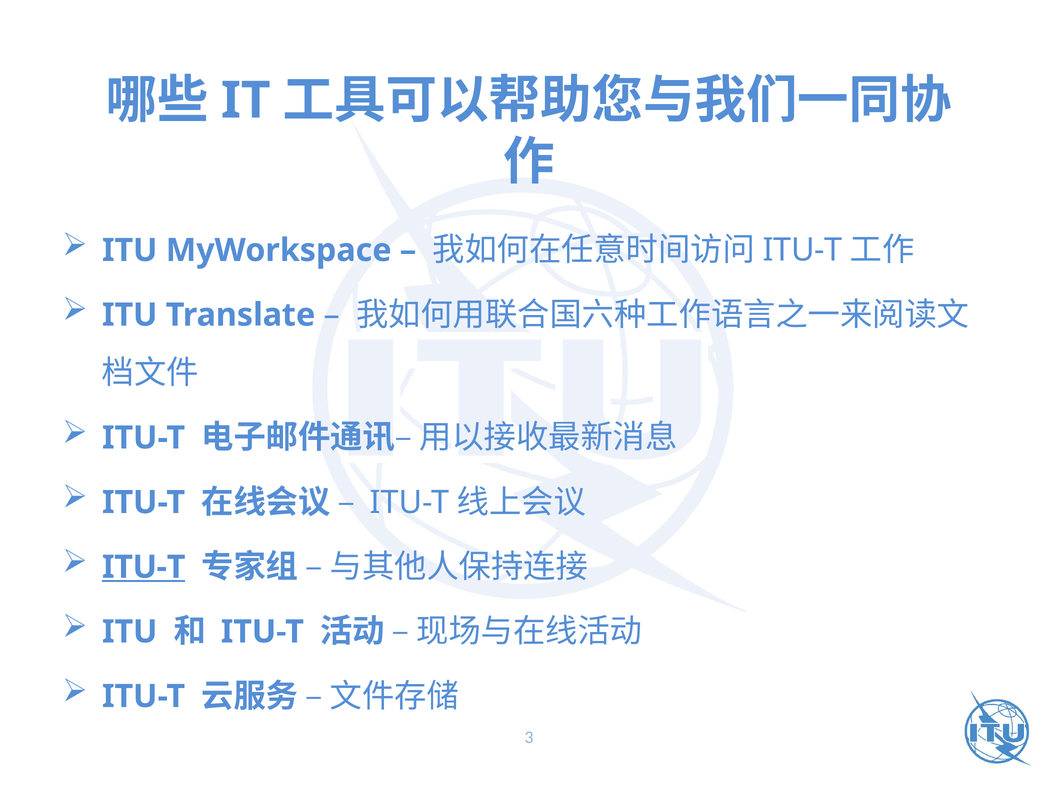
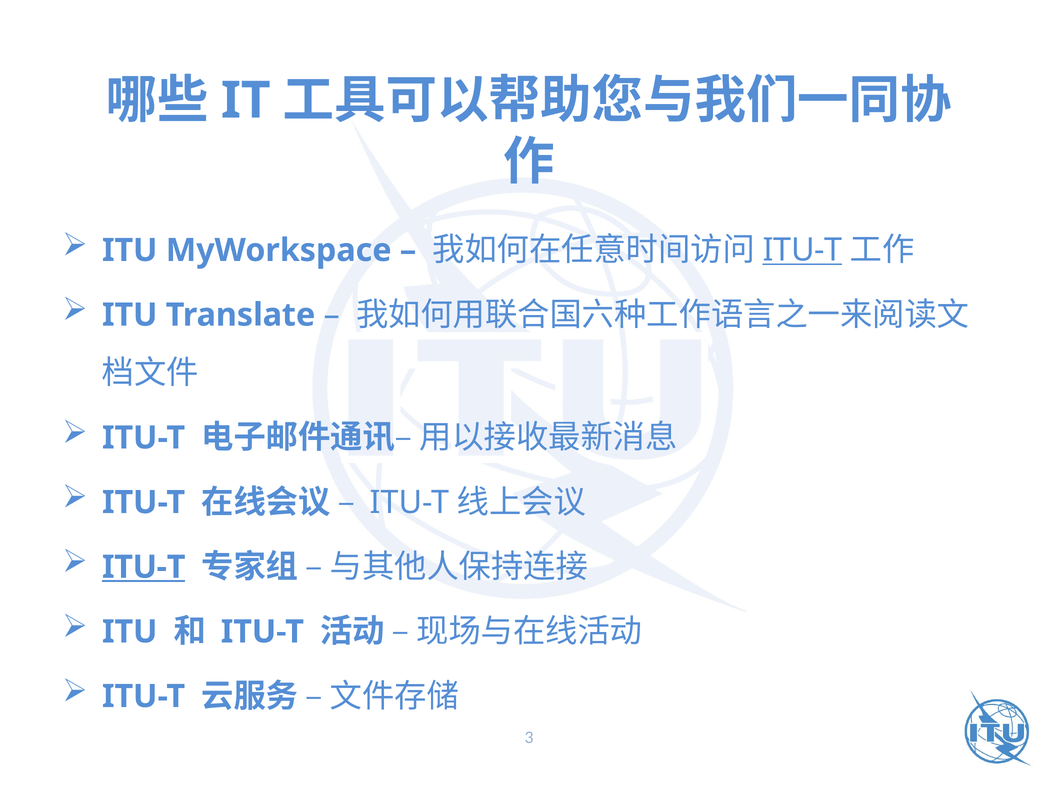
ITU-T at (803, 250) underline: none -> present
